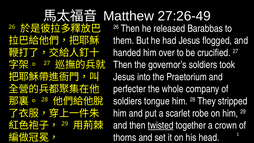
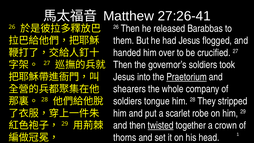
27:26-49: 27:26-49 -> 27:26-41
Praetorium underline: none -> present
perfecter: perfecter -> shearers
